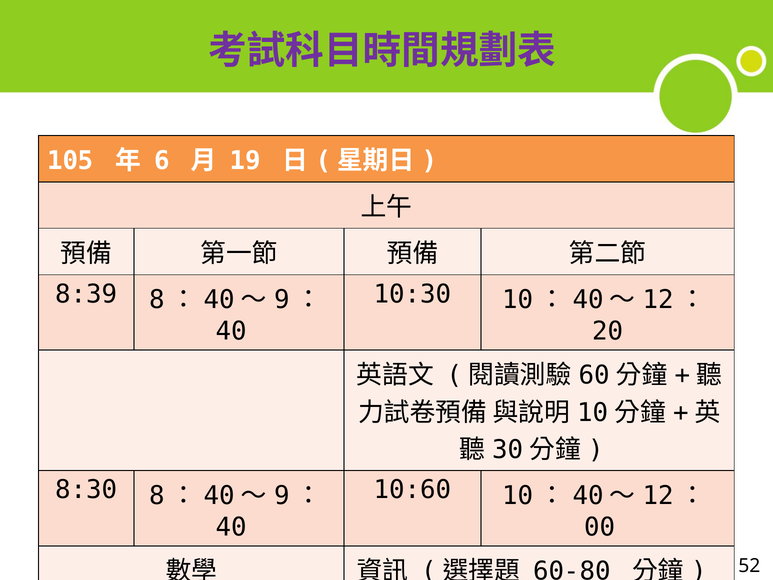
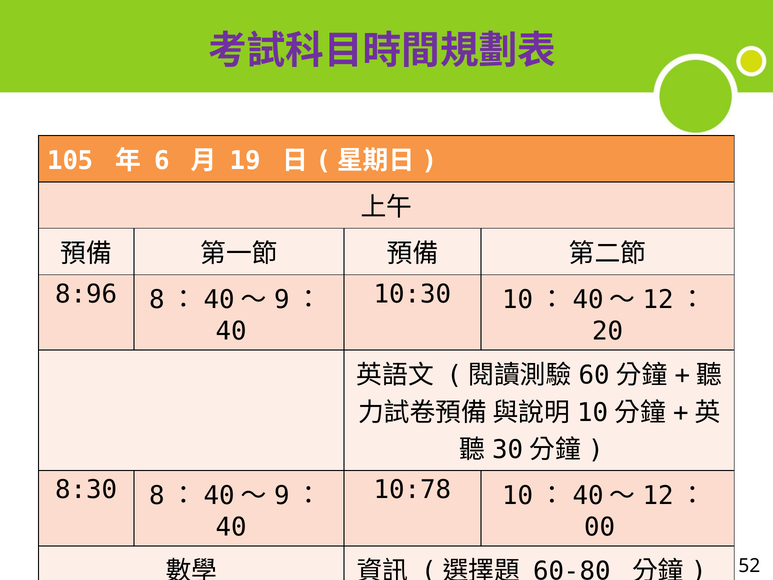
8:39: 8:39 -> 8:96
10:60: 10:60 -> 10:78
